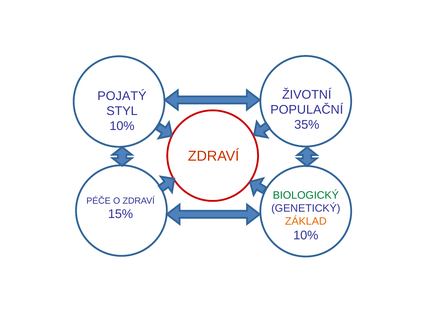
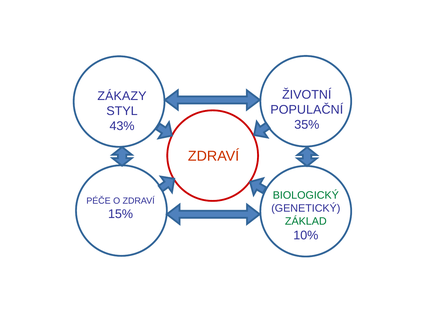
POJATÝ: POJATÝ -> ZÁKAZY
10% at (122, 126): 10% -> 43%
ZÁKLAD colour: orange -> green
